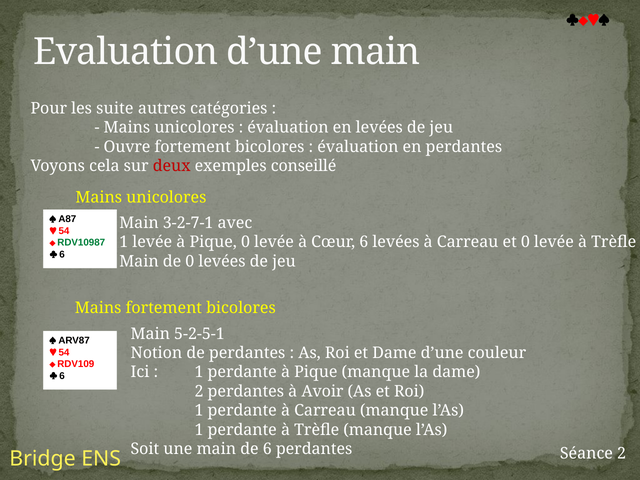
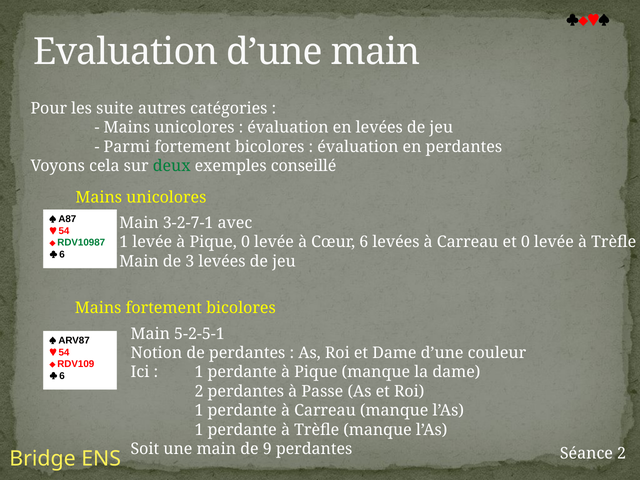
Ouvre: Ouvre -> Parmi
deux colour: red -> green
de 0: 0 -> 3
Avoir: Avoir -> Passe
de 6: 6 -> 9
